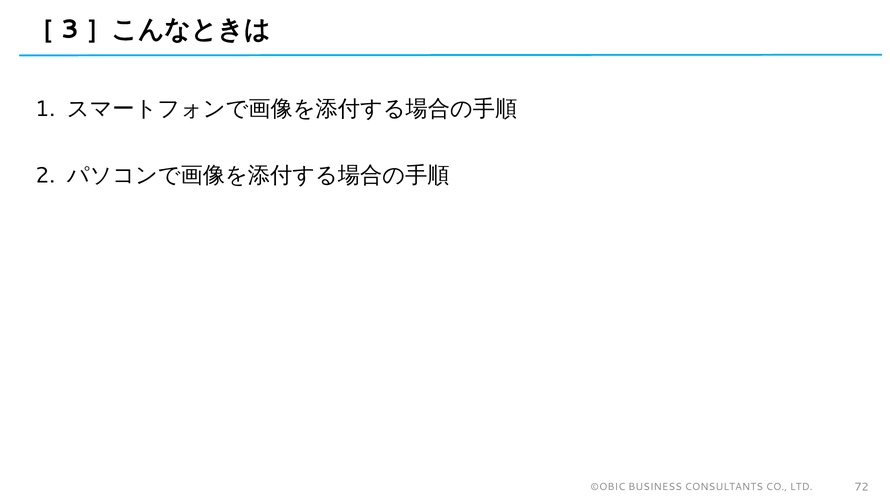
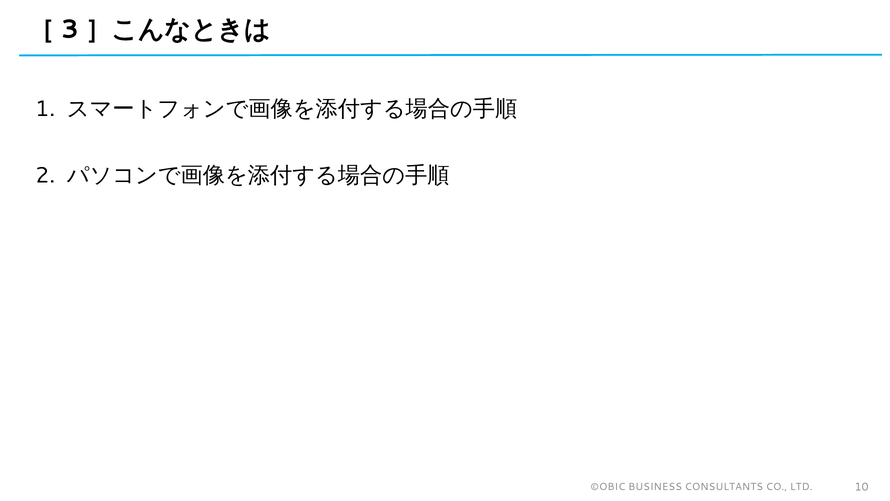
72: 72 -> 10
